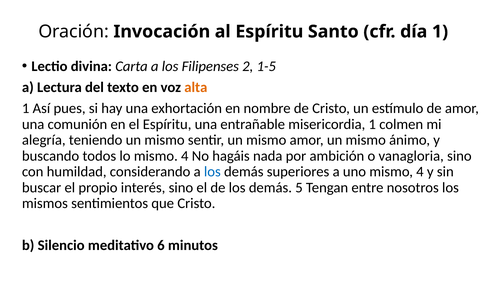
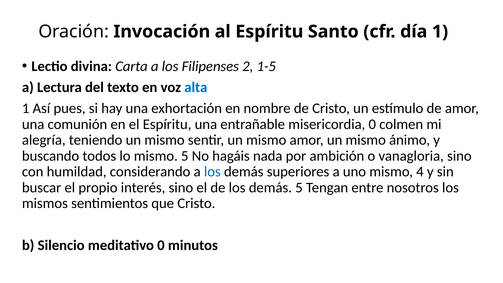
alta colour: orange -> blue
misericordia 1: 1 -> 0
lo mismo 4: 4 -> 5
meditativo 6: 6 -> 0
